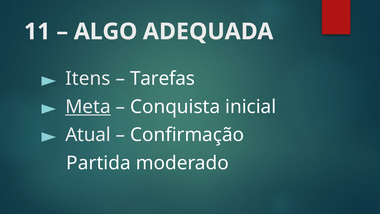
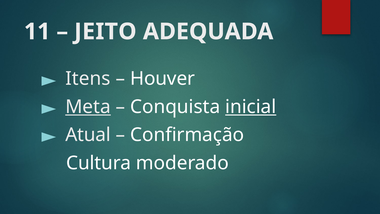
ALGO: ALGO -> JEITO
Tarefas: Tarefas -> Houver
inicial underline: none -> present
Partida: Partida -> Cultura
